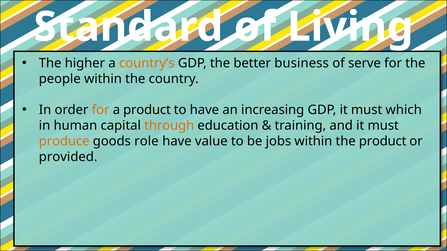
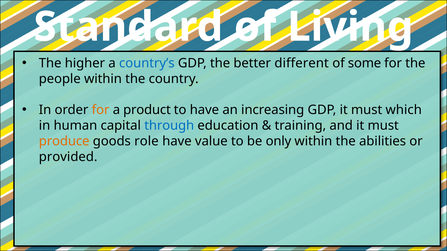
country’s colour: orange -> blue
business: business -> different
serve: serve -> some
through colour: orange -> blue
jobs: jobs -> only
the product: product -> abilities
